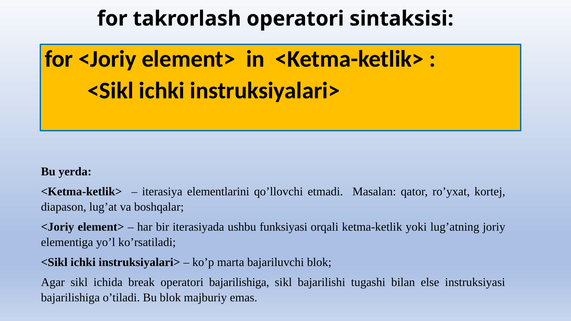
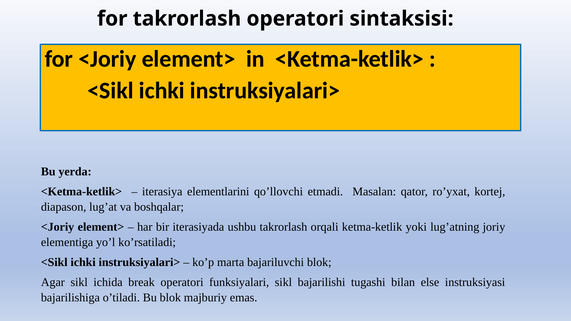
ushbu funksiyasi: funksiyasi -> takrorlash
operatori bajarilishiga: bajarilishiga -> funksiyalari
